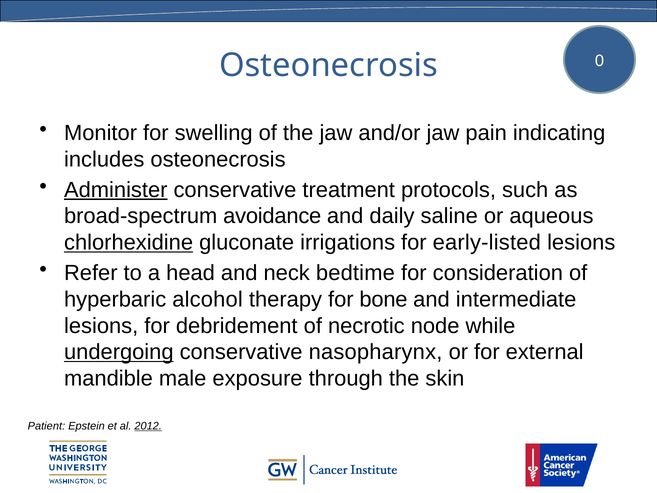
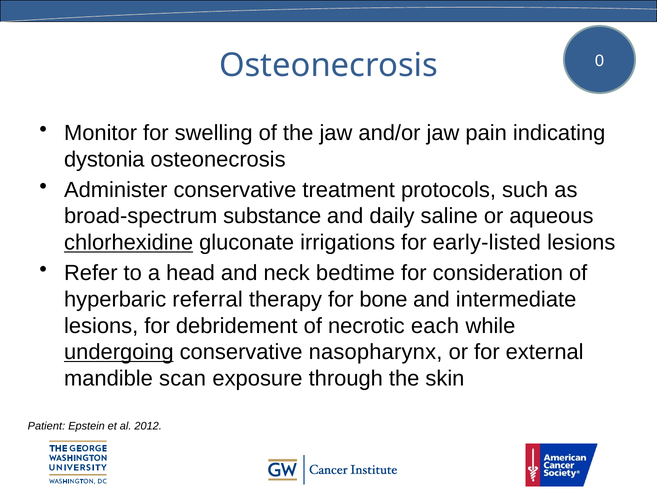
includes: includes -> dystonia
Administer underline: present -> none
avoidance: avoidance -> substance
alcohol: alcohol -> referral
node: node -> each
male: male -> scan
2012 underline: present -> none
